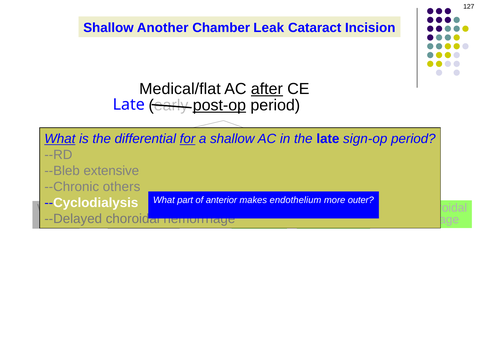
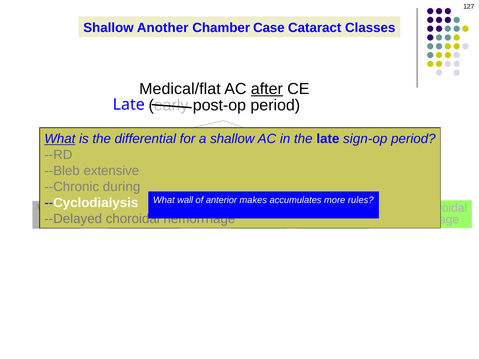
Chamber Leak: Leak -> Case
Cataract Incision: Incision -> Classes
post-op underline: present -> none
for underline: present -> none
others: others -> during
part: part -> wall
endothelium: endothelium -> accumulates
outer: outer -> rules
